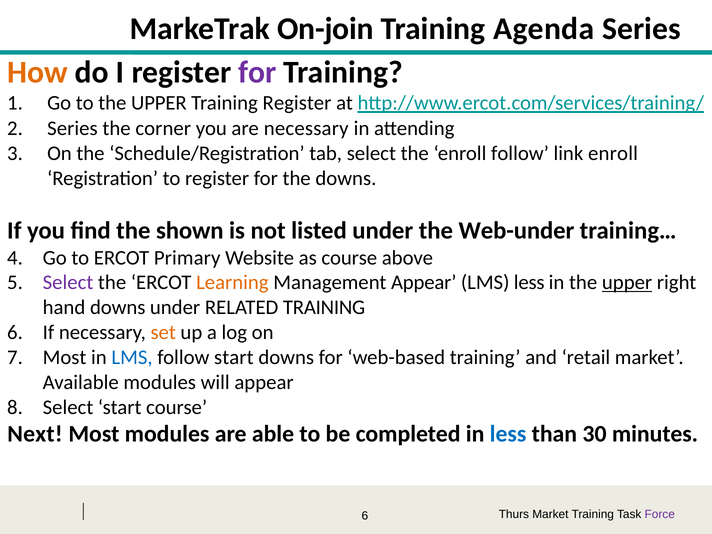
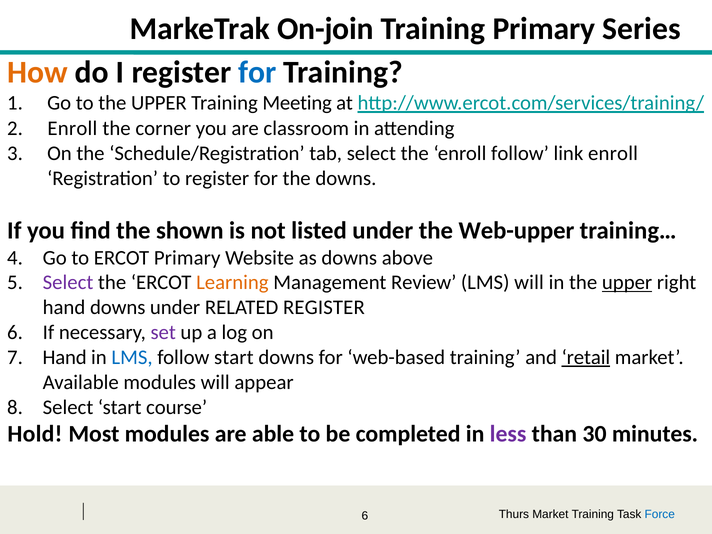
Training Agenda: Agenda -> Primary
for at (257, 72) colour: purple -> blue
Training Register: Register -> Meeting
Series at (72, 128): Series -> Enroll
are necessary: necessary -> classroom
Web-under: Web-under -> Web-upper
as course: course -> downs
Management Appear: Appear -> Review
LMS less: less -> will
RELATED TRAINING: TRAINING -> REGISTER
set colour: orange -> purple
Most at (65, 357): Most -> Hand
retail underline: none -> present
Next: Next -> Hold
less at (508, 434) colour: blue -> purple
Force colour: purple -> blue
